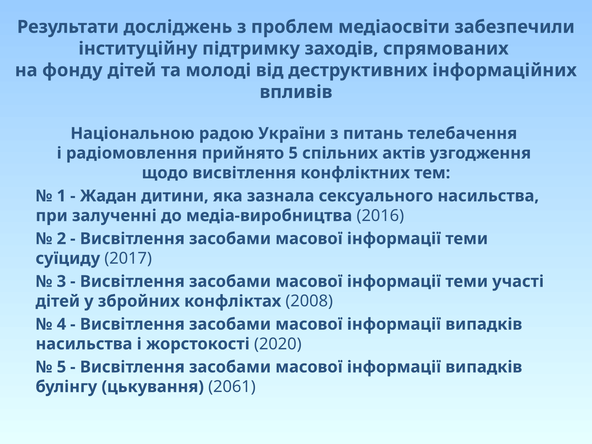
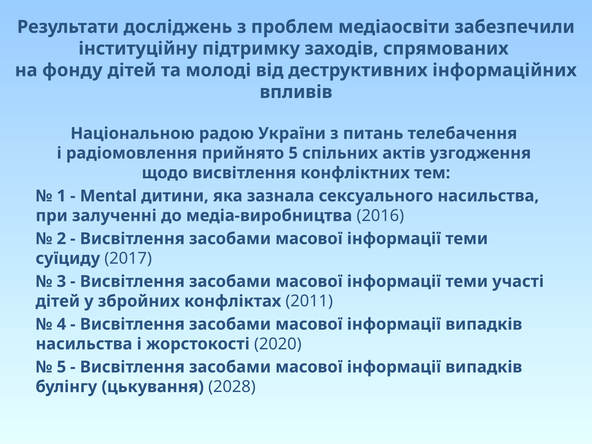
Жадан: Жадан -> Mental
2008: 2008 -> 2011
2061: 2061 -> 2028
